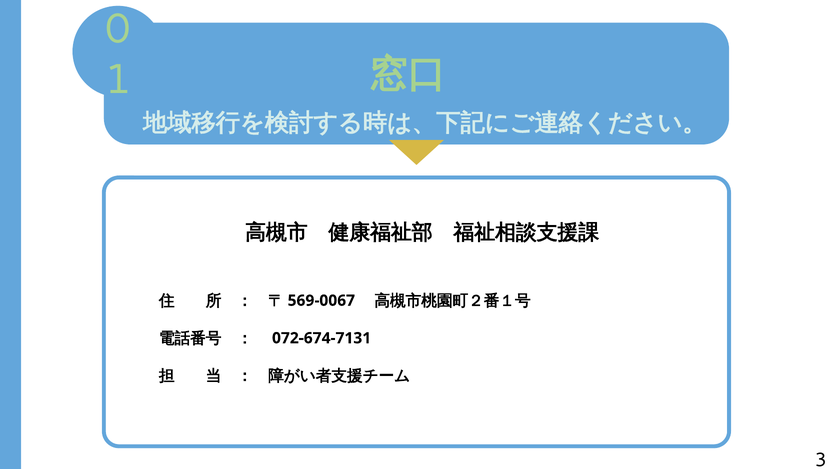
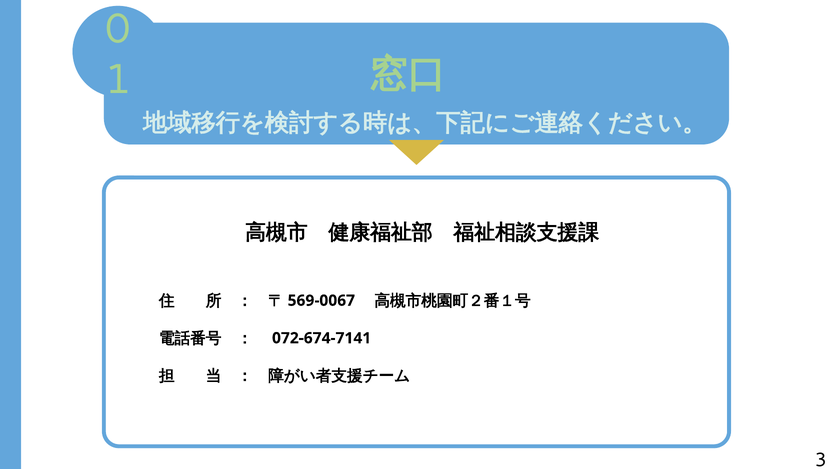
072-674-7131: 072-674-7131 -> 072-674-7141
